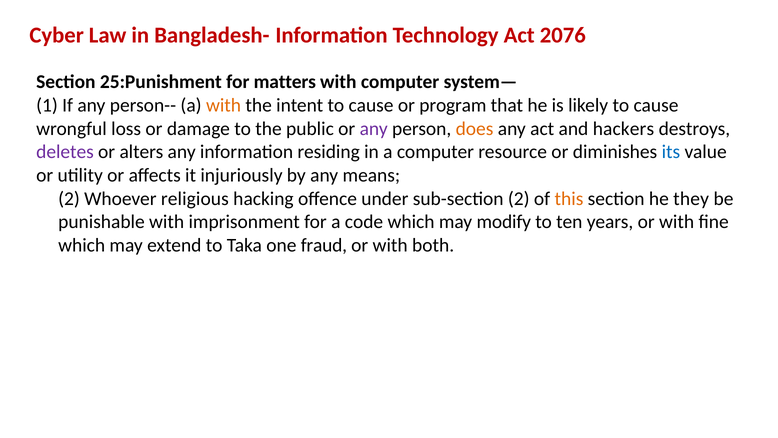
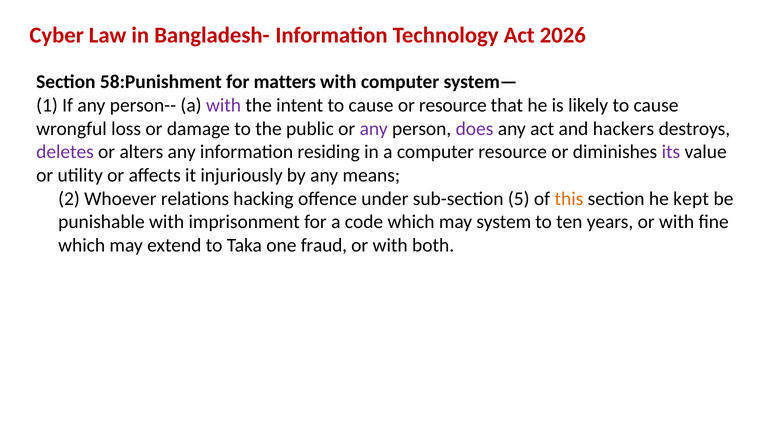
2076: 2076 -> 2026
25:Punishment: 25:Punishment -> 58:Punishment
with at (224, 105) colour: orange -> purple
or program: program -> resource
does colour: orange -> purple
its colour: blue -> purple
religious: religious -> relations
sub-section 2: 2 -> 5
they: they -> kept
modify: modify -> system
